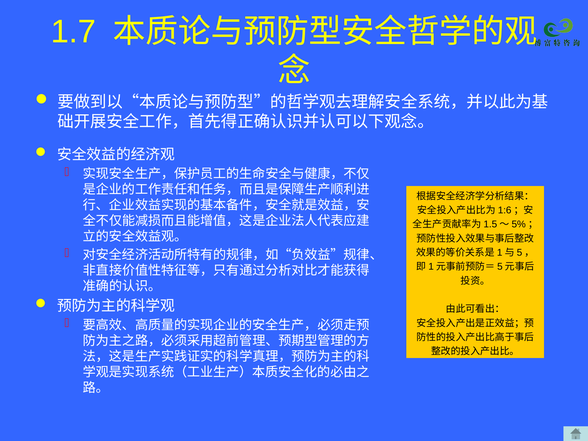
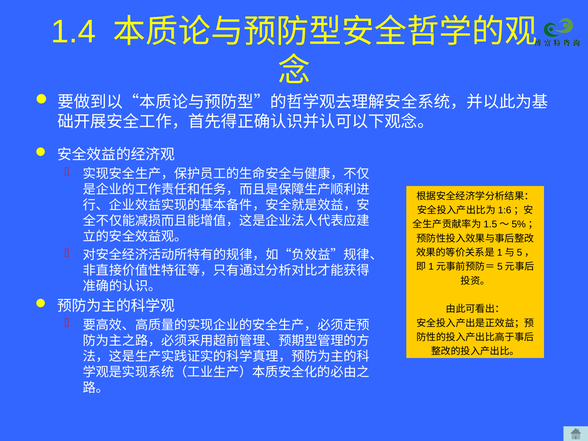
1.7: 1.7 -> 1.4
